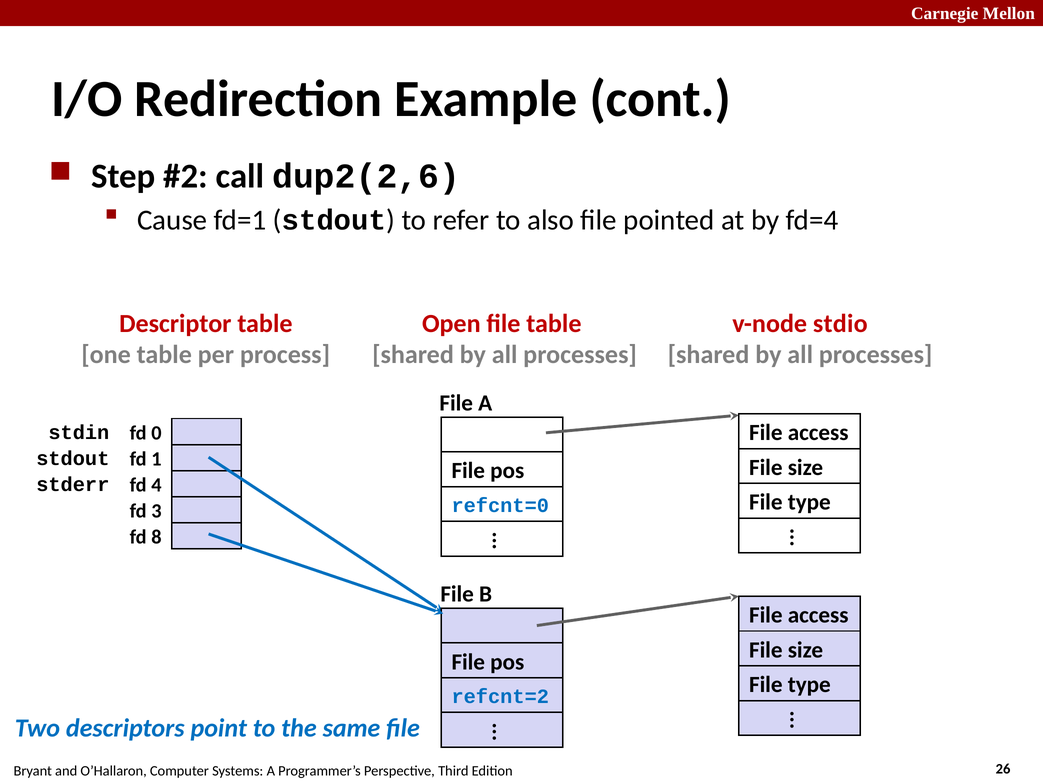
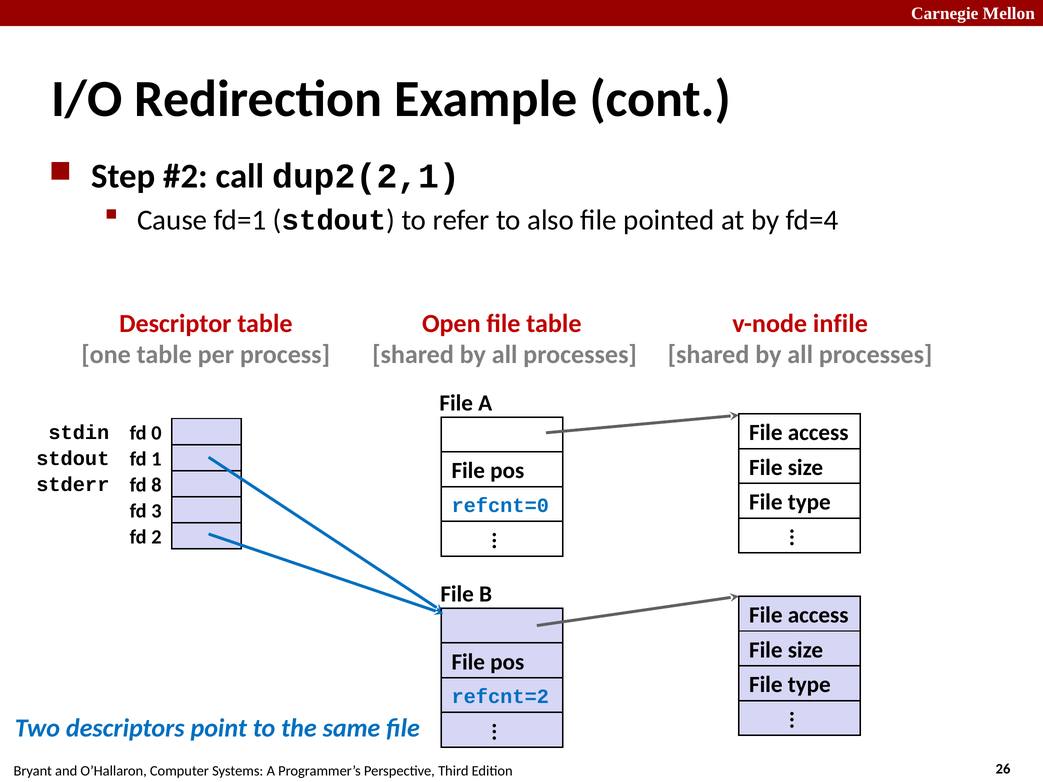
dup2(2,6: dup2(2,6 -> dup2(2,1
stdio: stdio -> infile
4: 4 -> 8
8: 8 -> 2
